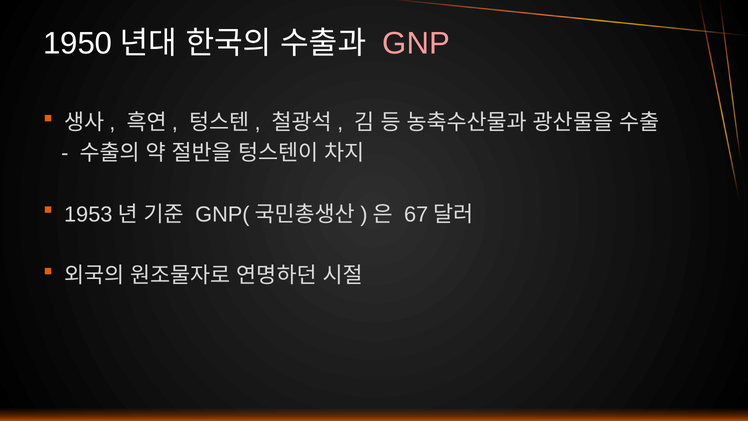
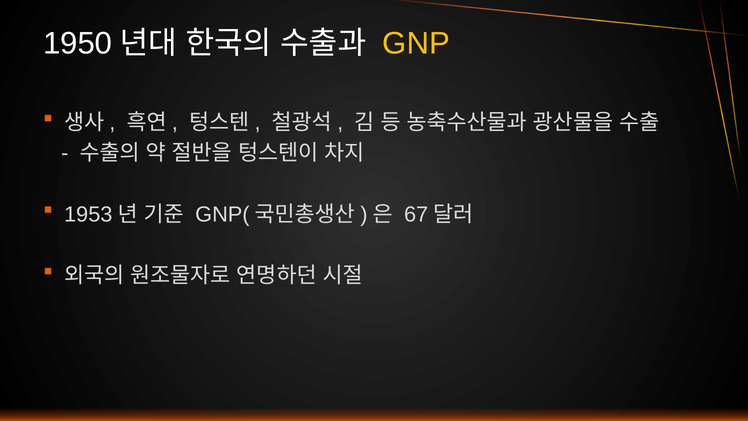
GNP colour: pink -> yellow
